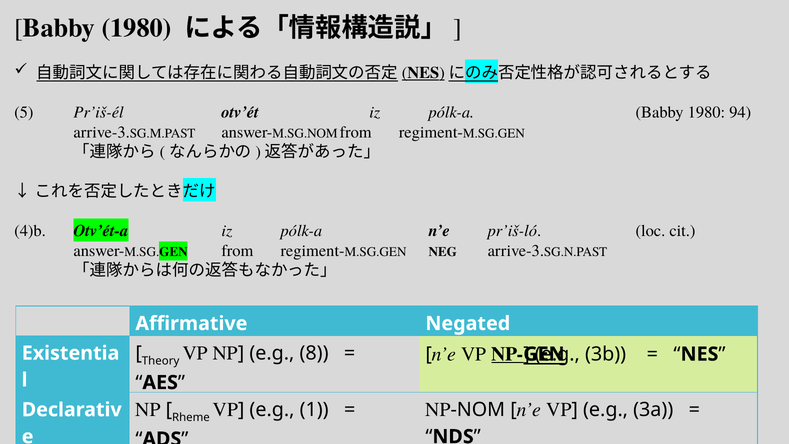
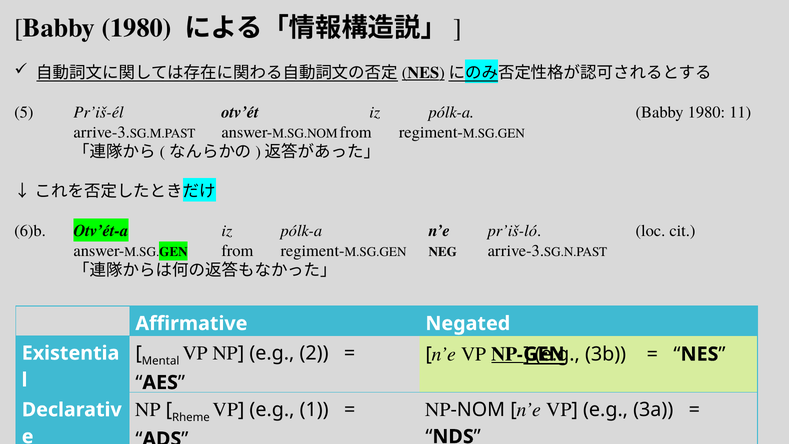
94: 94 -> 11
4)b: 4)b -> 6)b
Theory: Theory -> Mental
8: 8 -> 2
